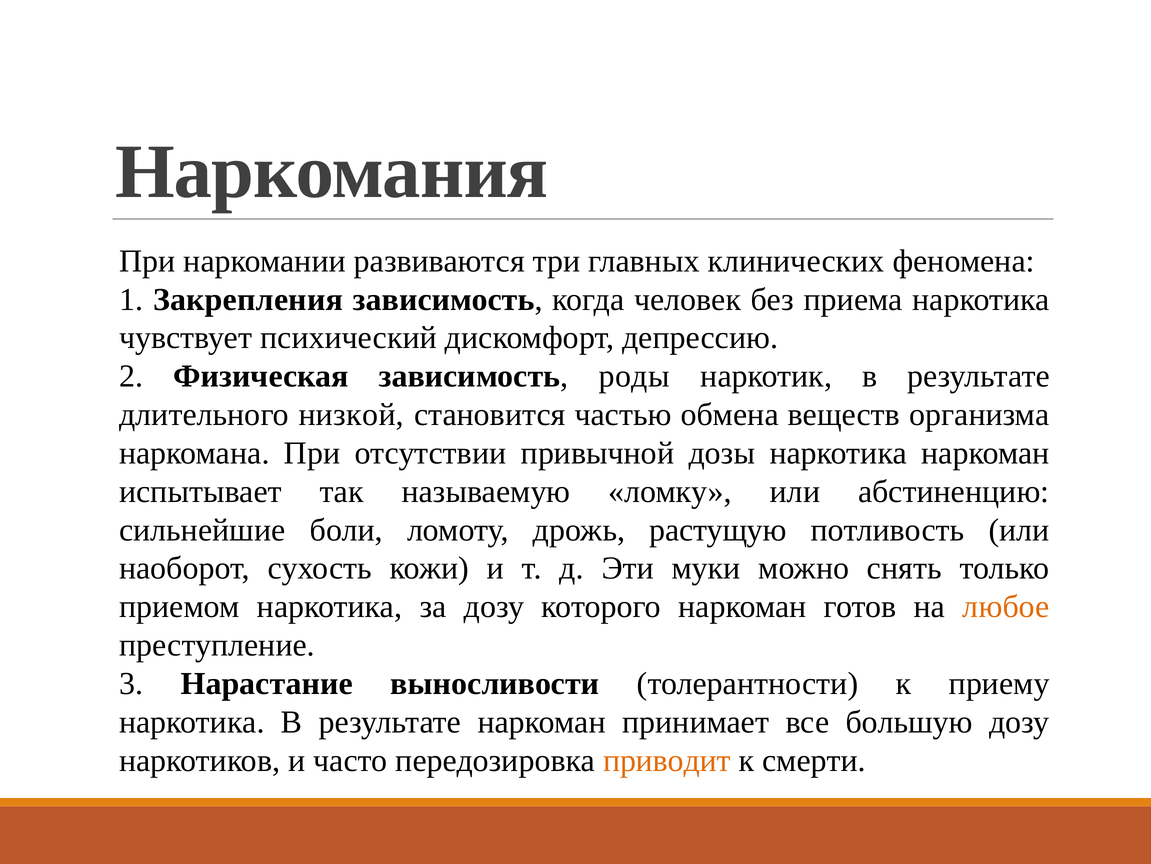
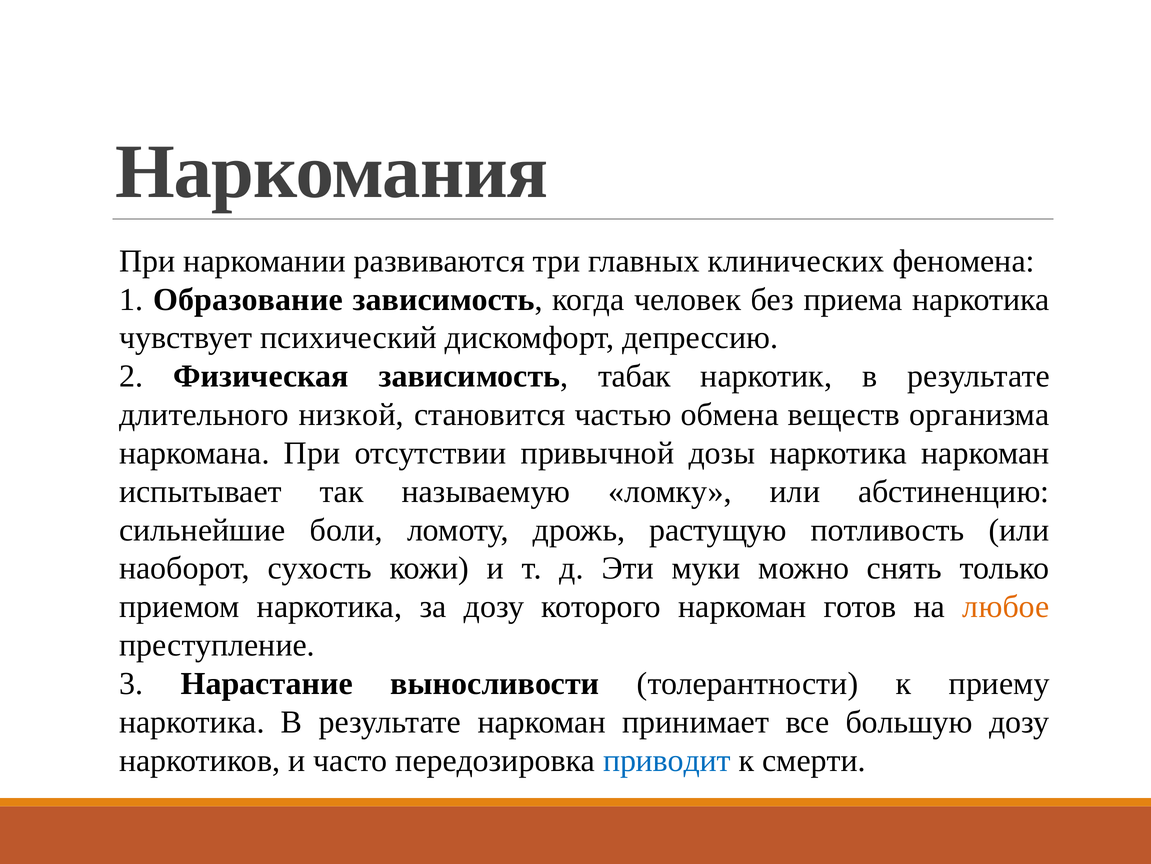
Закрепления: Закрепления -> Образование
роды: роды -> табак
приводит colour: orange -> blue
